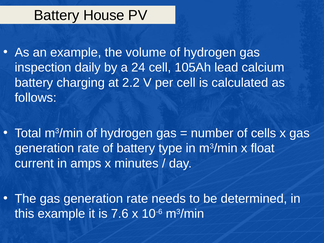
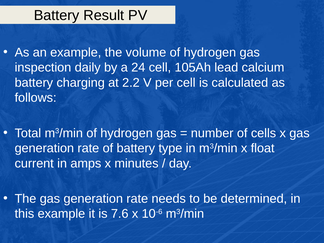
House: House -> Result
